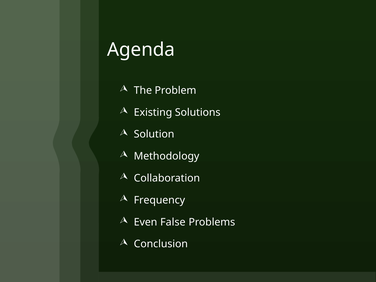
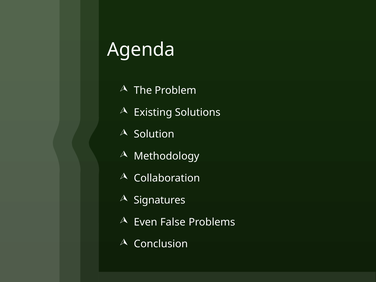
Frequency: Frequency -> Signatures
